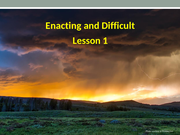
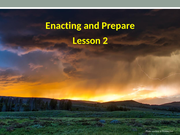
Difficult: Difficult -> Prepare
1: 1 -> 2
